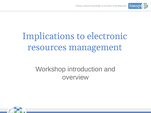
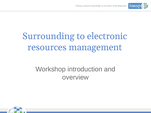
Implications: Implications -> Surrounding
